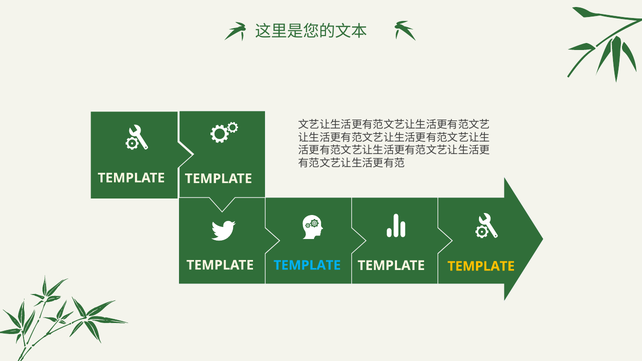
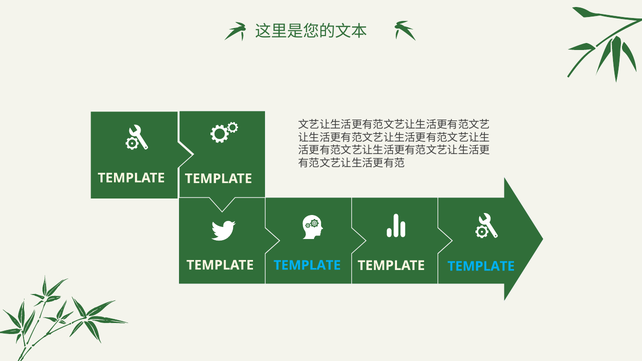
TEMPLATE at (481, 266) colour: yellow -> light blue
